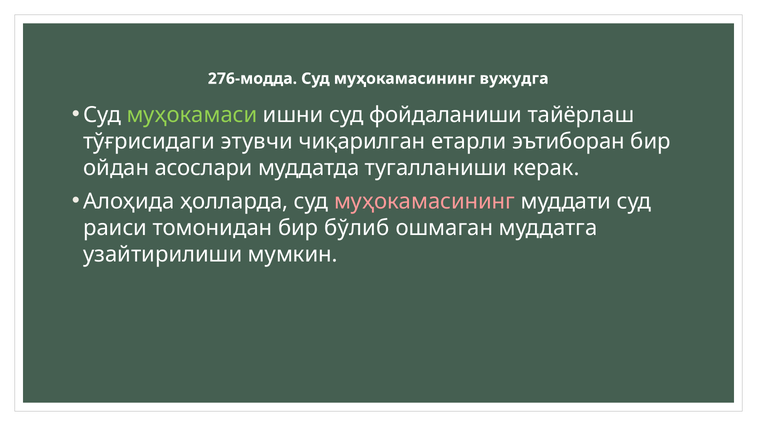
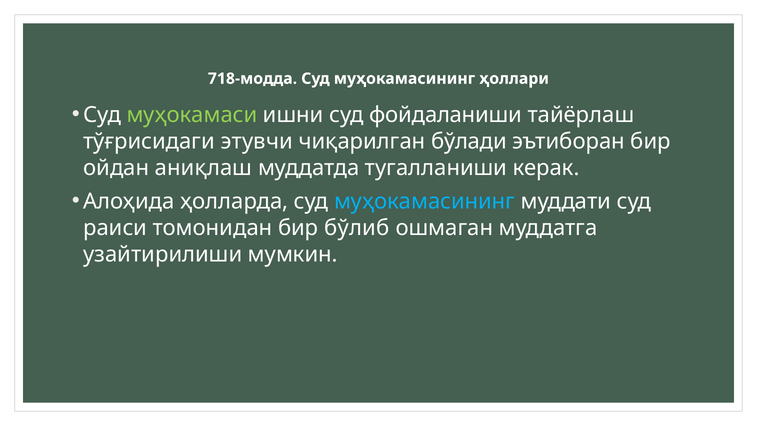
276-модда: 276-модда -> 718-модда
вужудга: вужудга -> ҳоллари
етарли: етарли -> бўлади
асослари: асослари -> аниқлаш
муҳокамасининг at (425, 201) colour: pink -> light blue
